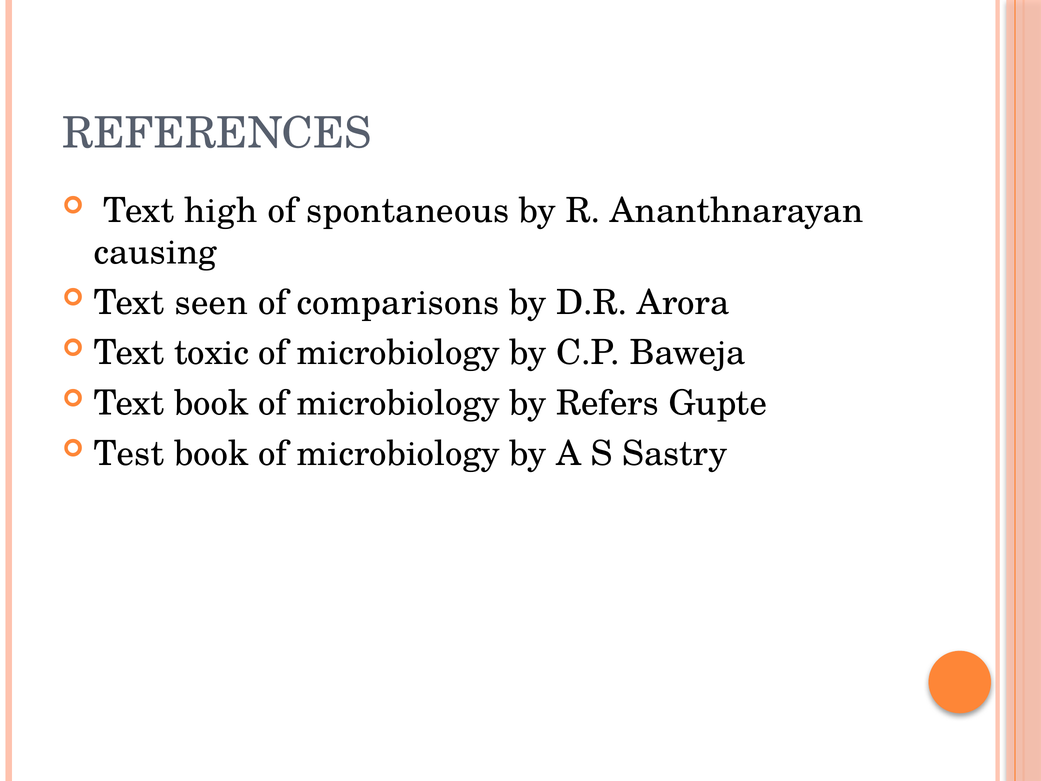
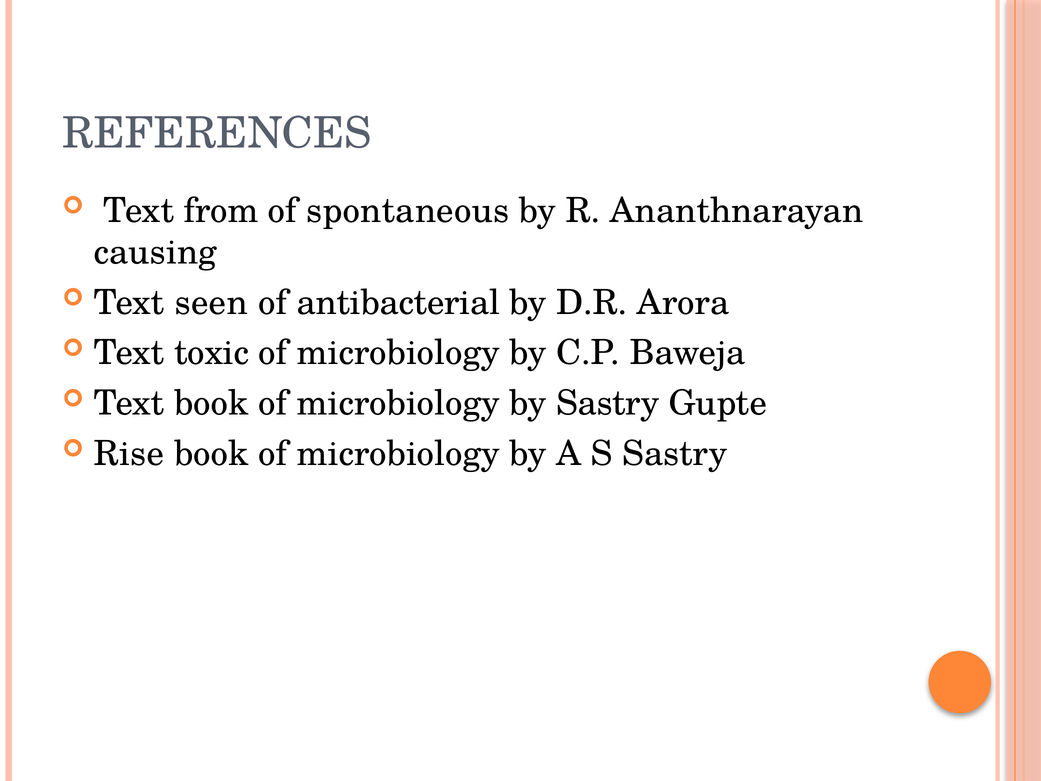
high: high -> from
comparisons: comparisons -> antibacterial
by Refers: Refers -> Sastry
Test: Test -> Rise
